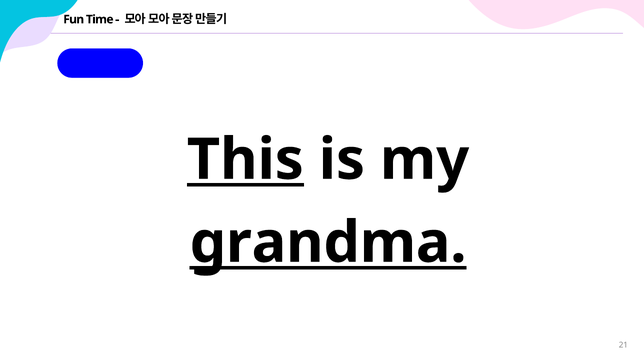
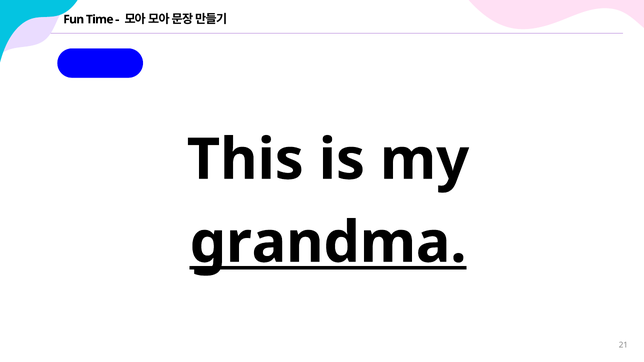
This underline: present -> none
